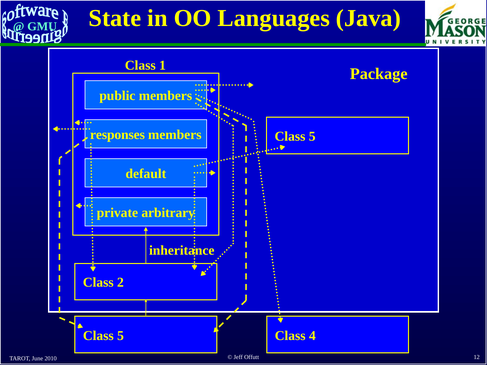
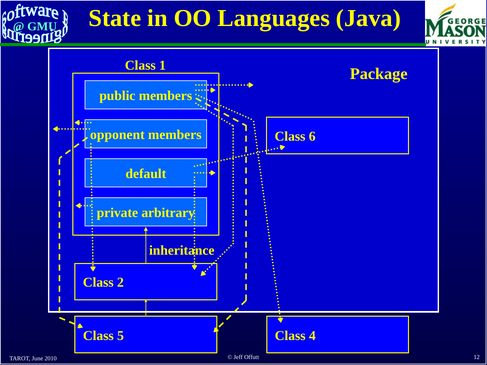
responses: responses -> opponent
5 at (312, 137): 5 -> 6
